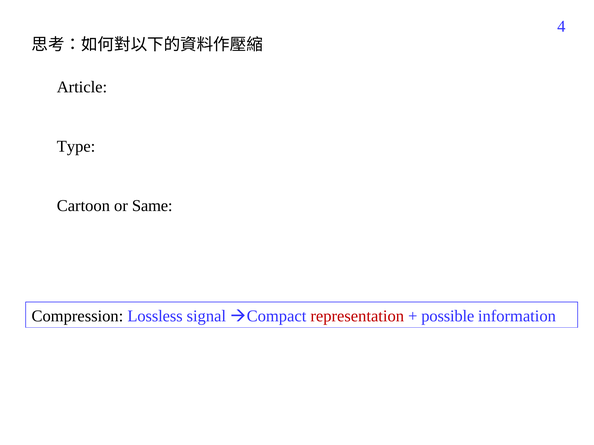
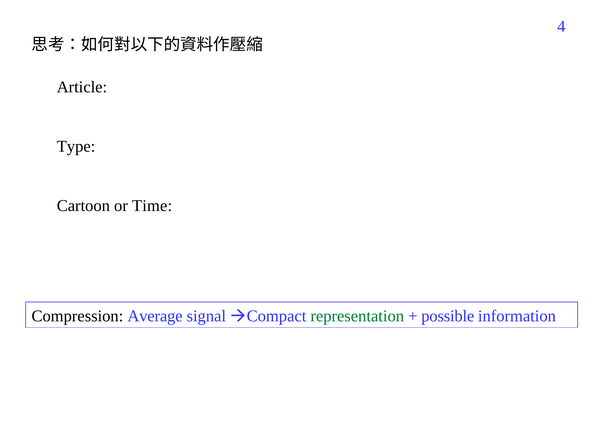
Same: Same -> Time
Lossless: Lossless -> Average
representation colour: red -> green
